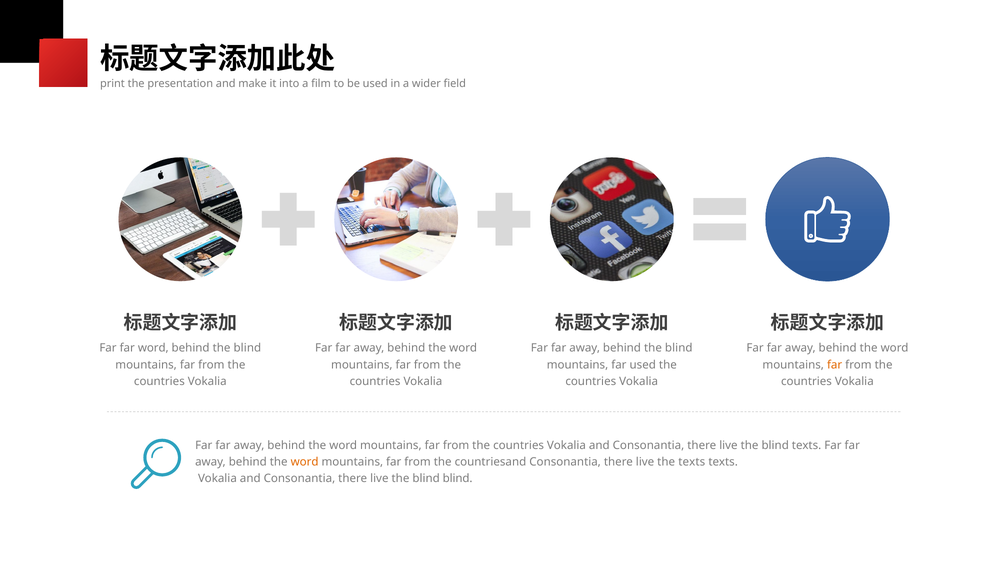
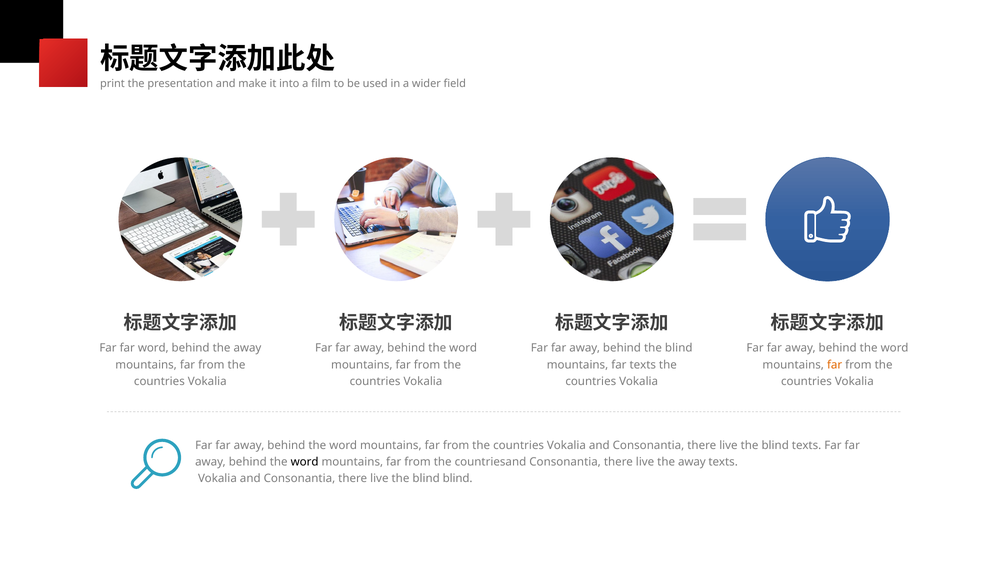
blind at (247, 348): blind -> away
far used: used -> texts
word at (305, 462) colour: orange -> black
live the texts: texts -> away
